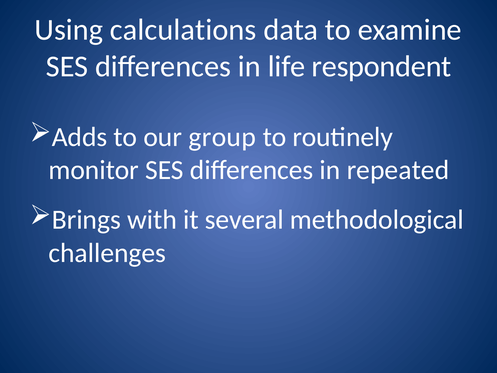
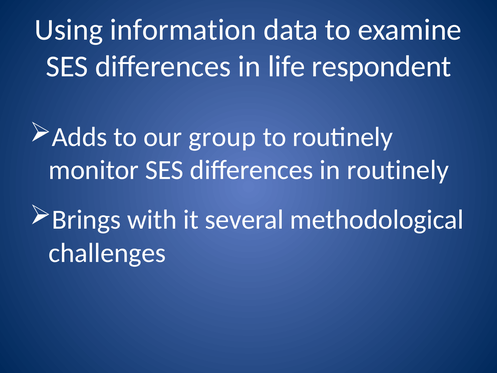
calculations: calculations -> information
in repeated: repeated -> routinely
